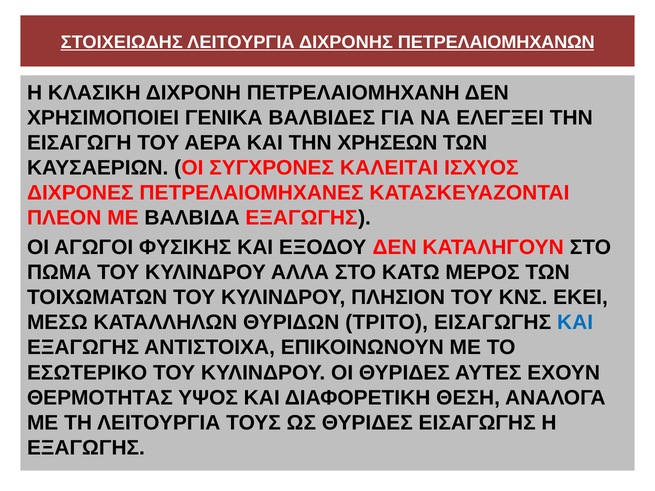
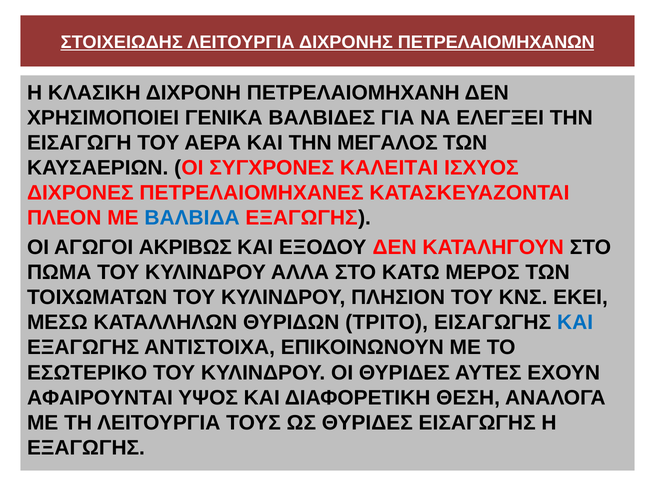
ΧΡΗΣΕΩΝ: ΧΡΗΣΕΩΝ -> ΜΕΓΑΛΟΣ
ΒΑΛΒΙΔΑ colour: black -> blue
ΦΥΣΙΚΗΣ: ΦΥΣΙΚΗΣ -> ΑΚΡΙΒΩΣ
ΘΕΡΜΟΤΗΤΑΣ: ΘΕΡΜΟΤΗΤΑΣ -> ΑΦΑΙΡΟΥΝΤΑΙ
